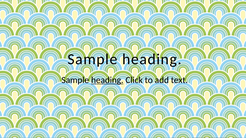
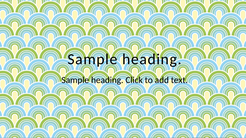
heading at (107, 80) underline: present -> none
